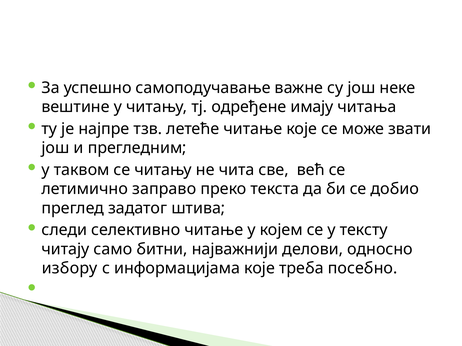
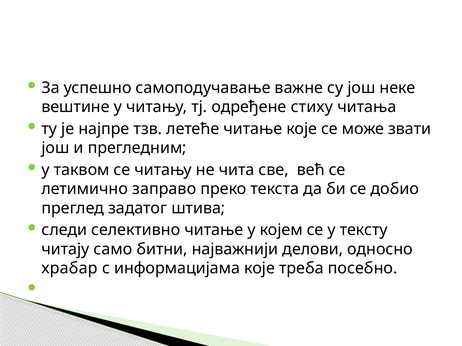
имају: имају -> стиху
избору: избору -> храбар
